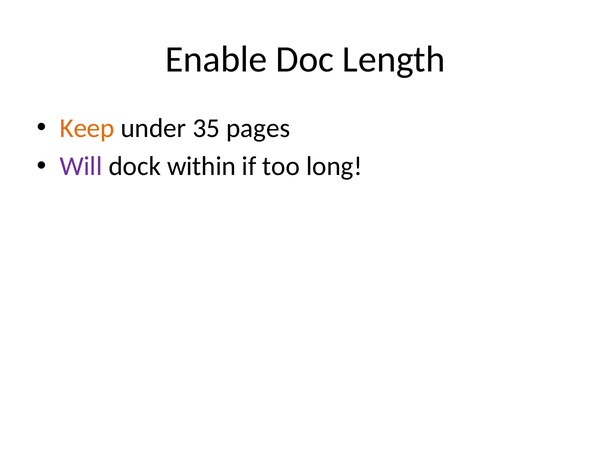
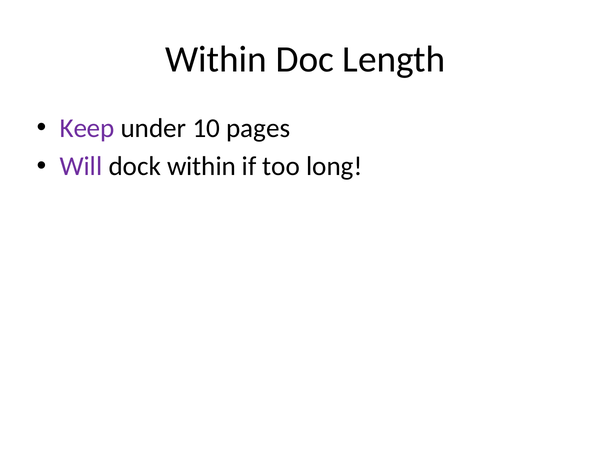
Enable at (216, 59): Enable -> Within
Keep colour: orange -> purple
35: 35 -> 10
